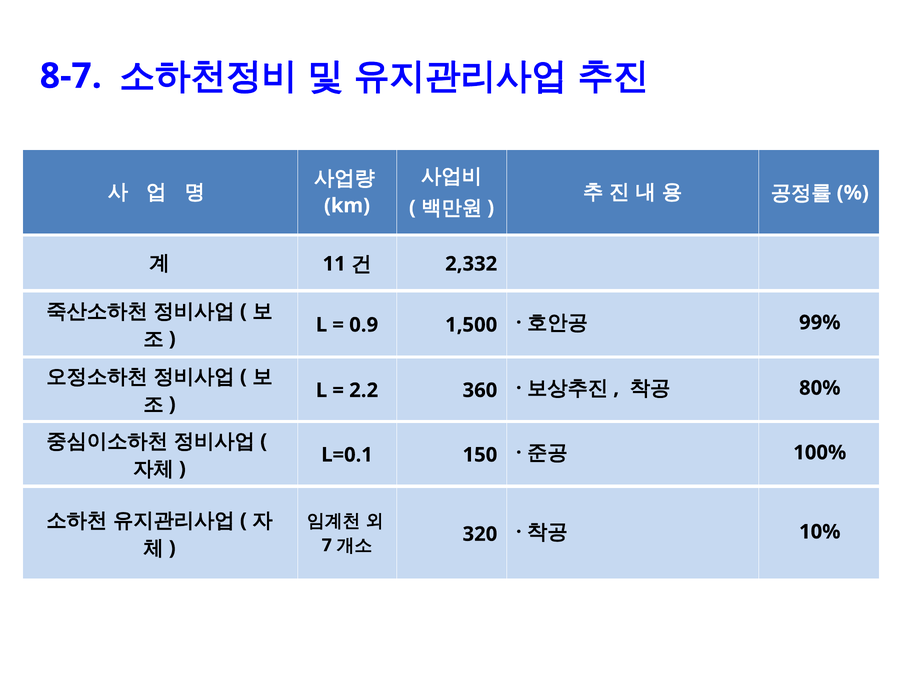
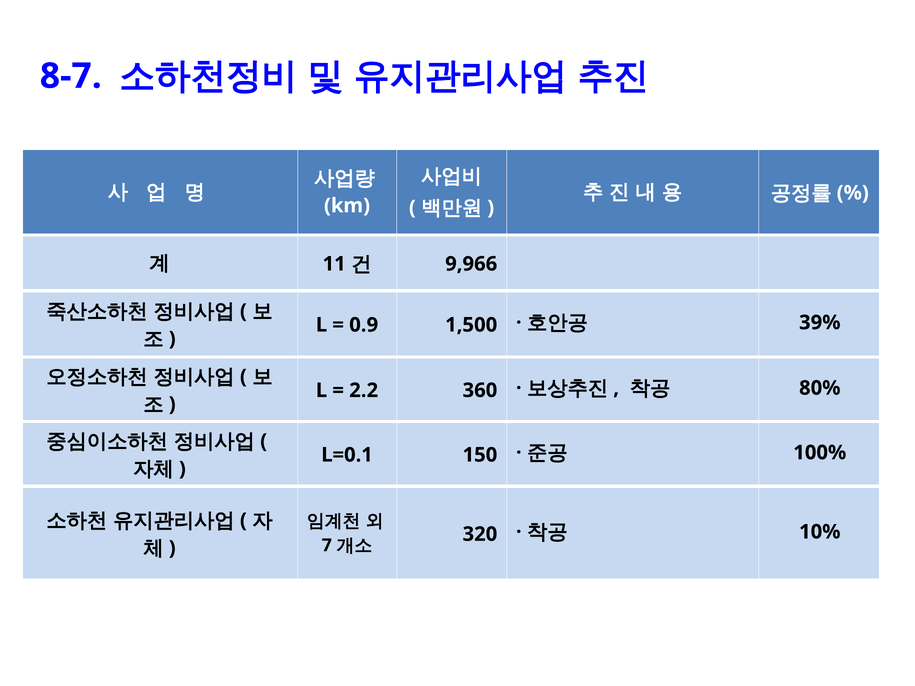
2,332: 2,332 -> 9,966
99%: 99% -> 39%
